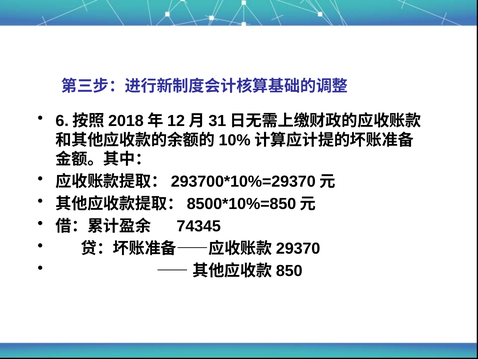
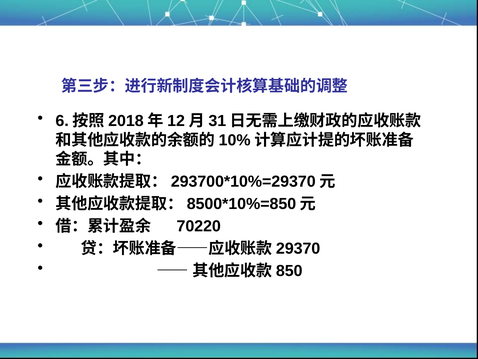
74345: 74345 -> 70220
